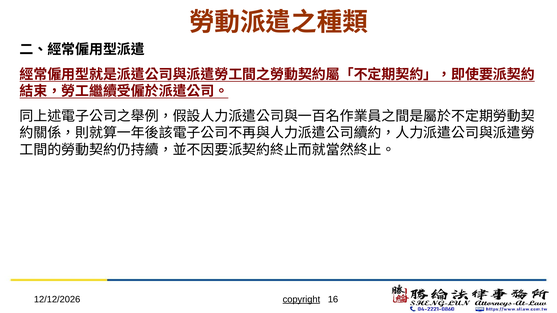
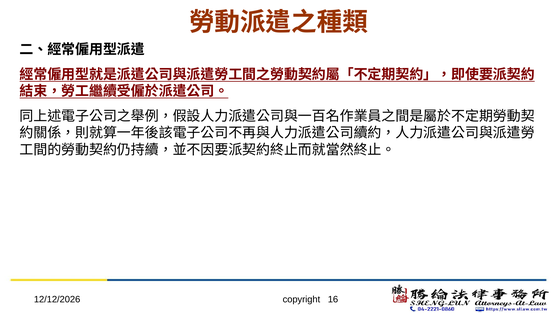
copyright underline: present -> none
